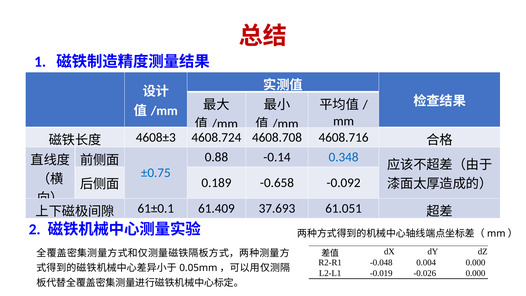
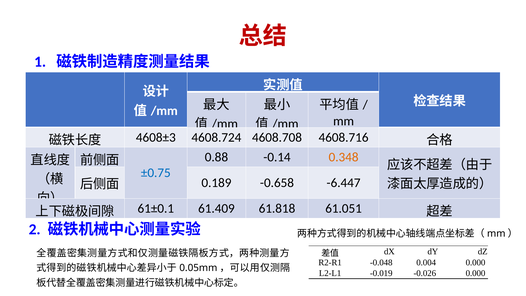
0.348 colour: blue -> orange
-0.092: -0.092 -> -6.447
37.693: 37.693 -> 61.818
